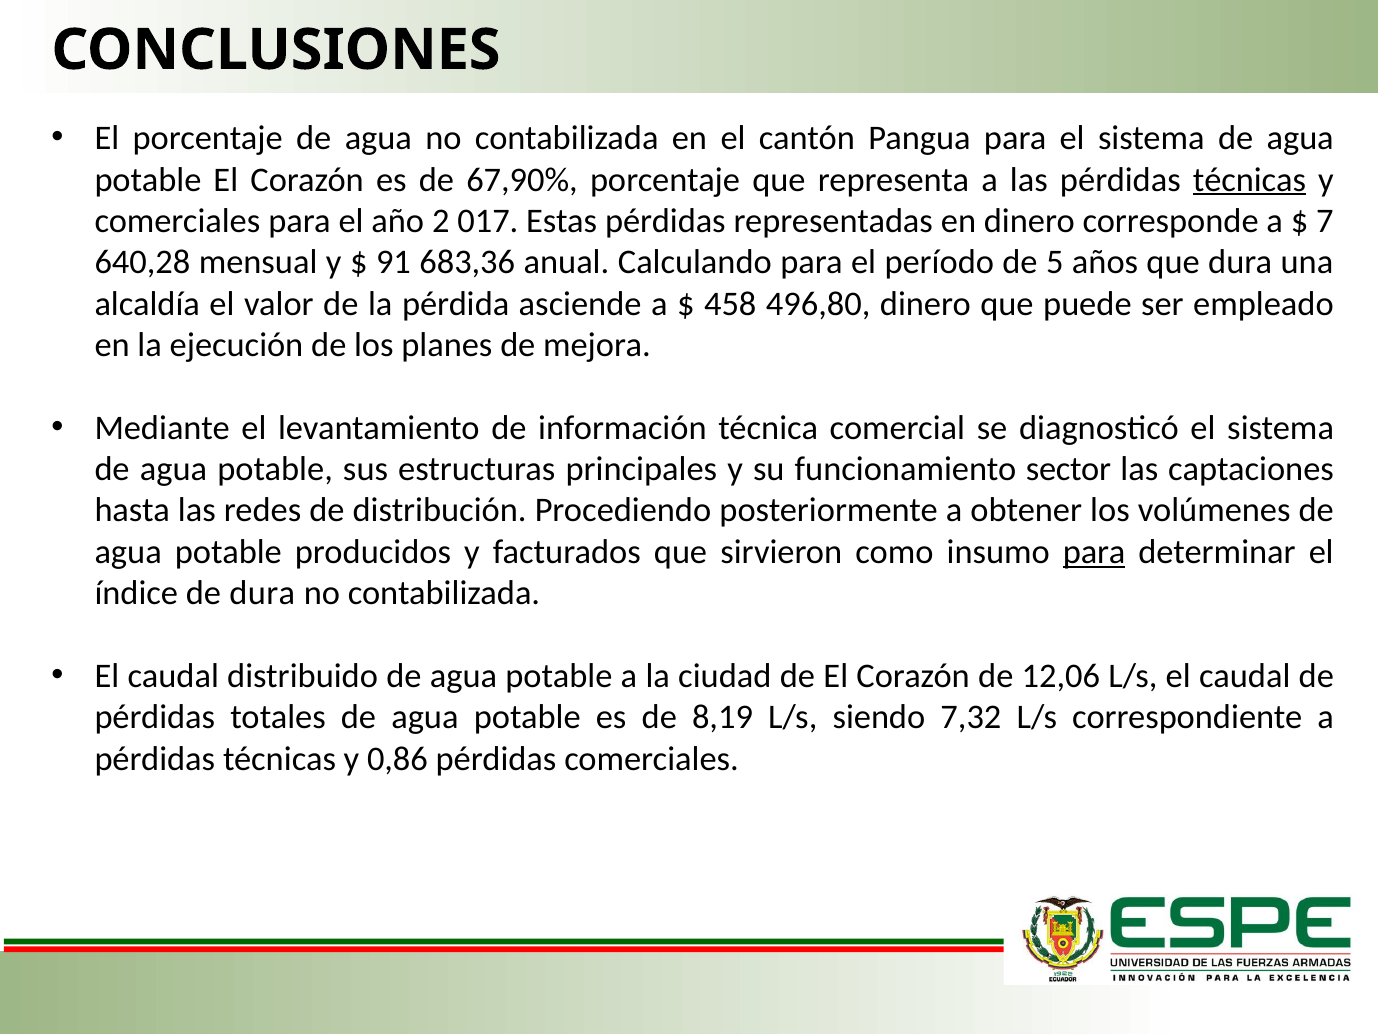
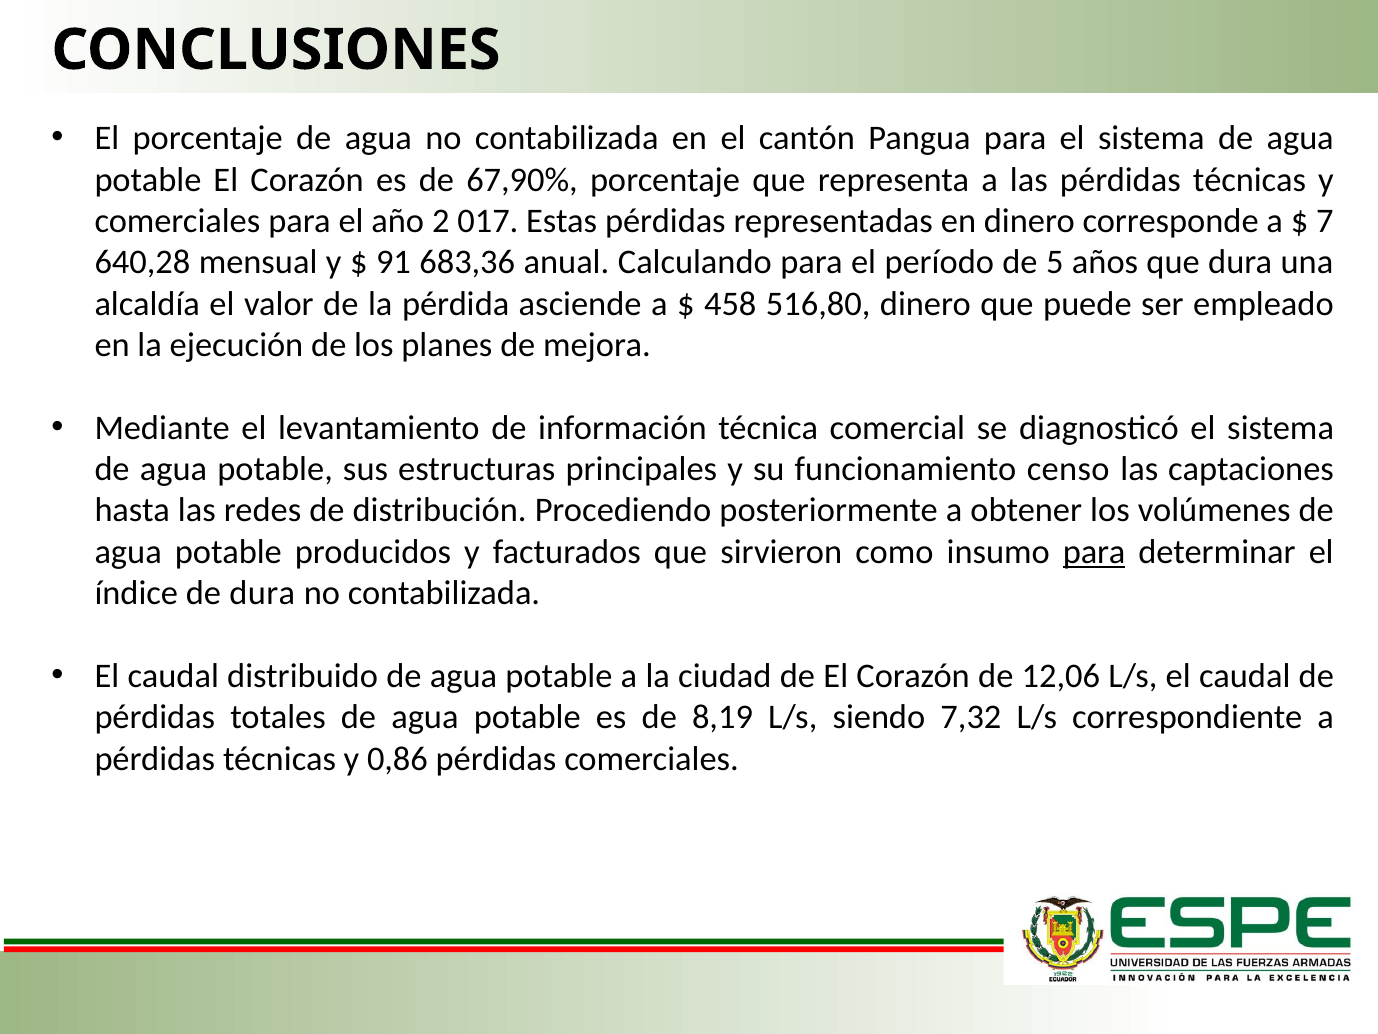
técnicas at (1249, 180) underline: present -> none
496,80: 496,80 -> 516,80
sector: sector -> censo
